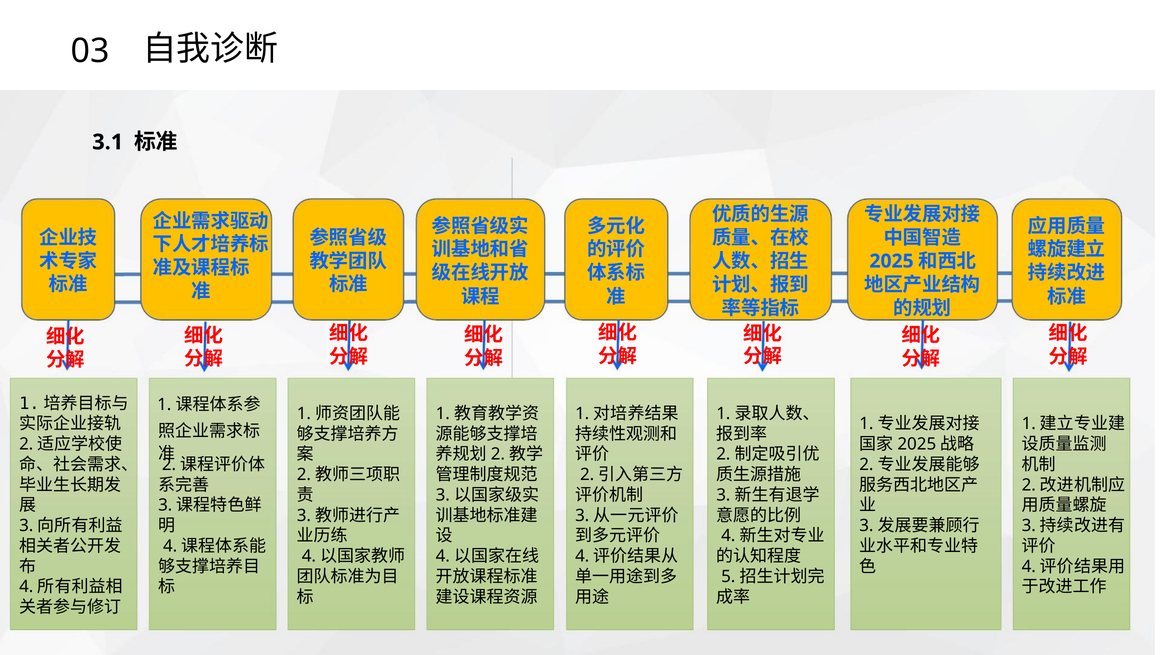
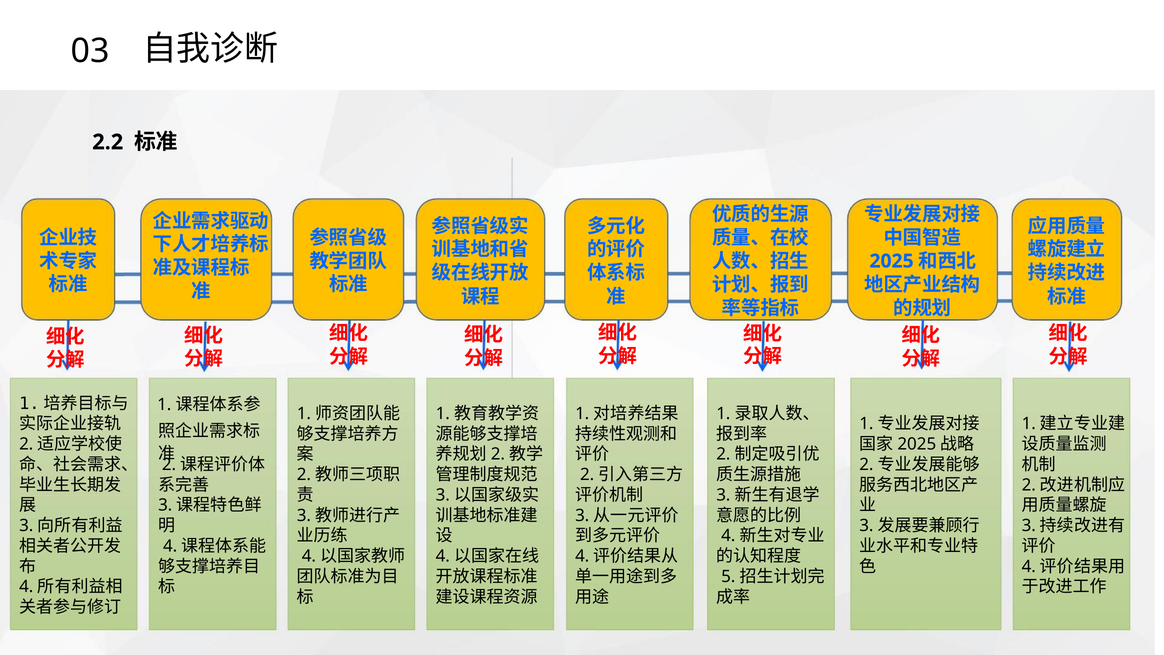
3.1: 3.1 -> 2.2
